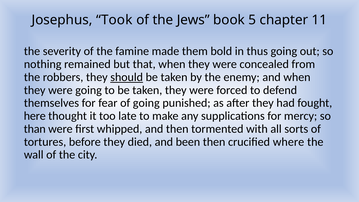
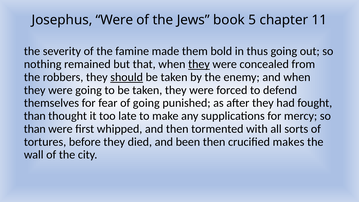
Josephus Took: Took -> Were
they at (199, 64) underline: none -> present
here at (35, 116): here -> than
where: where -> makes
